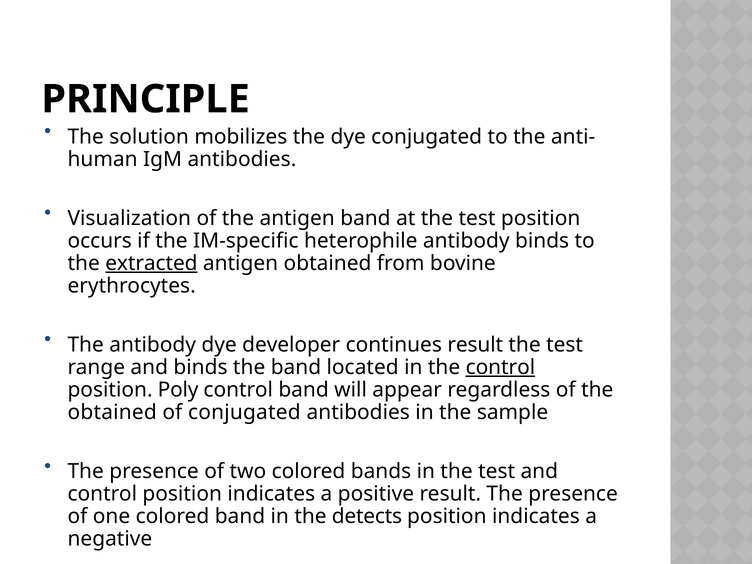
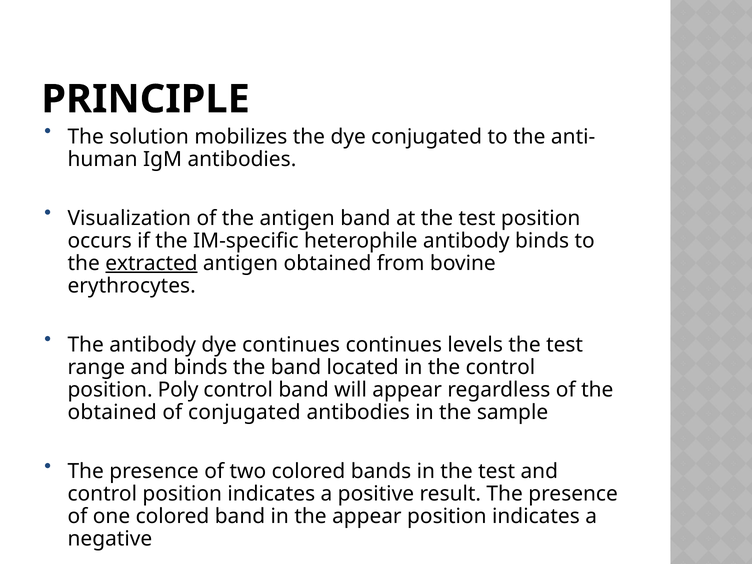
dye developer: developer -> continues
continues result: result -> levels
control at (500, 367) underline: present -> none
the detects: detects -> appear
